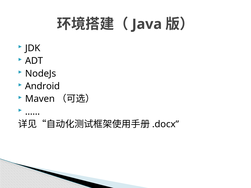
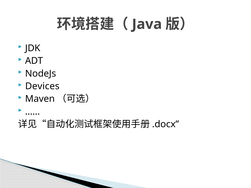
Android: Android -> Devices
